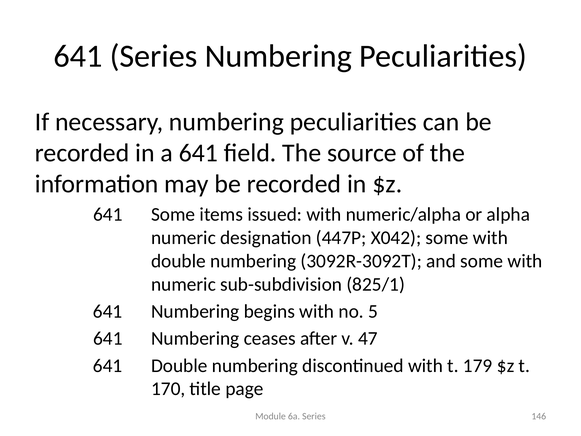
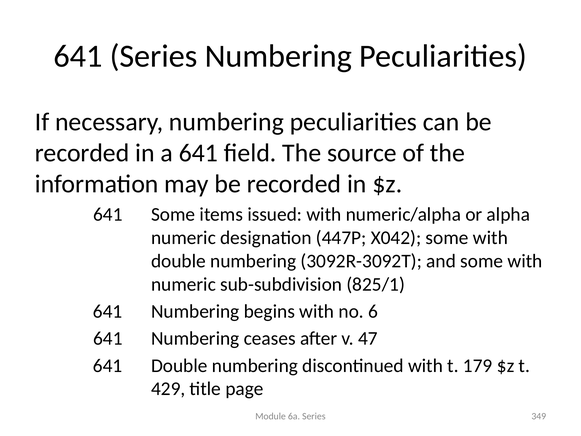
5: 5 -> 6
170: 170 -> 429
146: 146 -> 349
